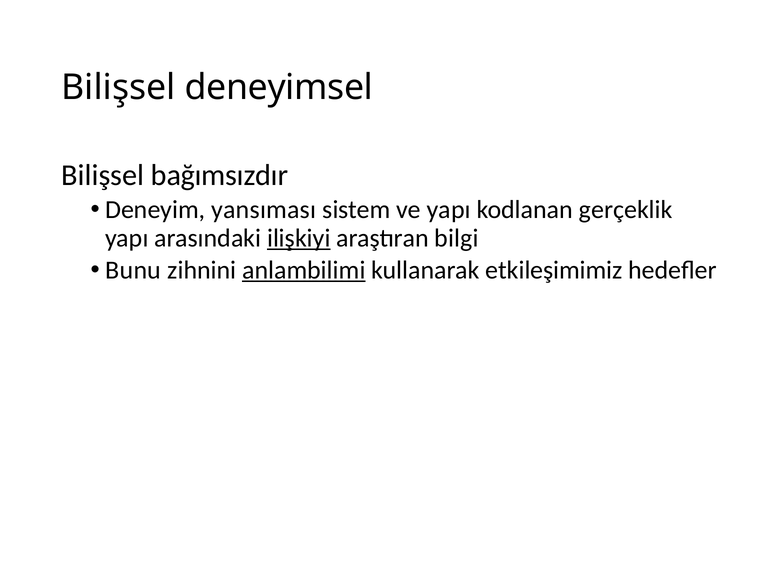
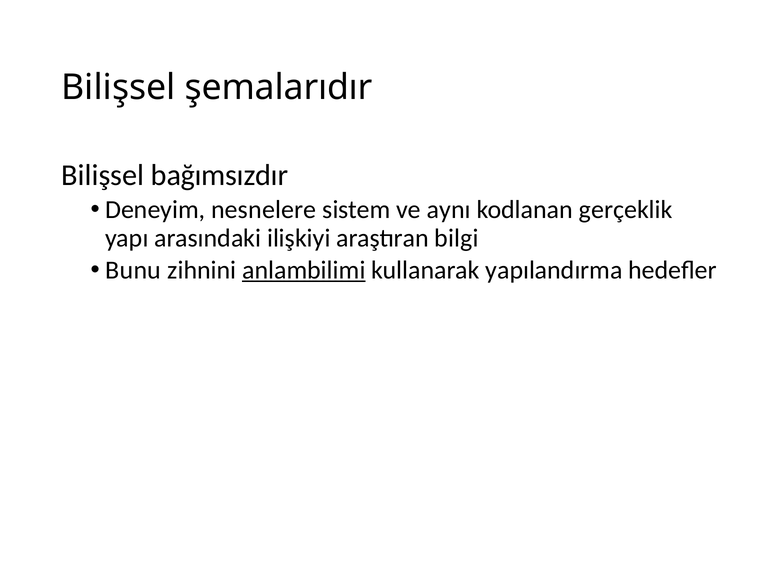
deneyimsel: deneyimsel -> şemalarıdır
yansıması: yansıması -> nesnelere
ve yapı: yapı -> aynı
ilişkiyi underline: present -> none
etkileşimimiz: etkileşimimiz -> yapılandırma
